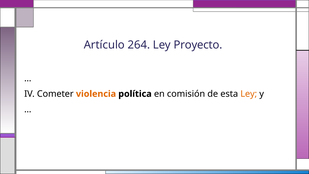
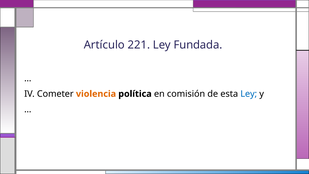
264: 264 -> 221
Proyecto: Proyecto -> Fundada
Ley at (249, 94) colour: orange -> blue
